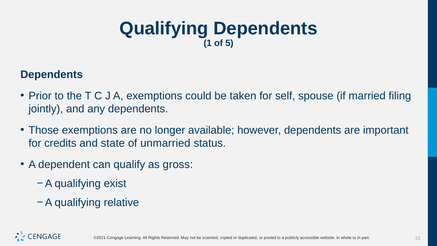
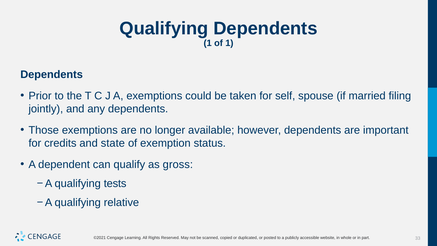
of 5: 5 -> 1
unmarried: unmarried -> exemption
exist: exist -> tests
